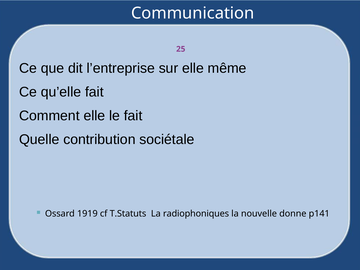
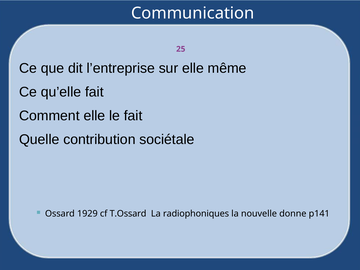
1919: 1919 -> 1929
T.Statuts: T.Statuts -> T.Ossard
